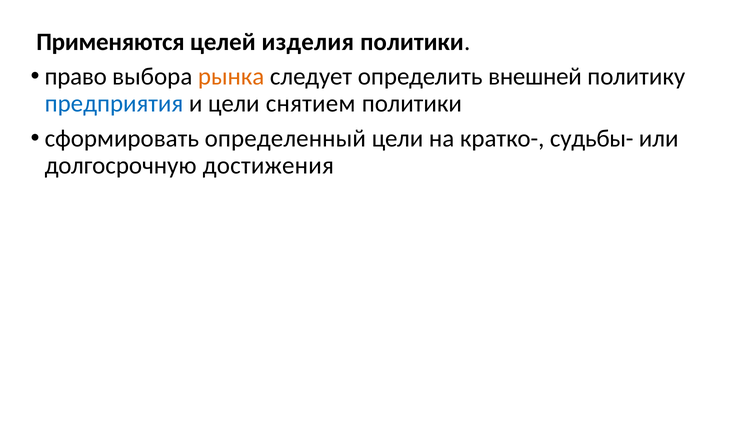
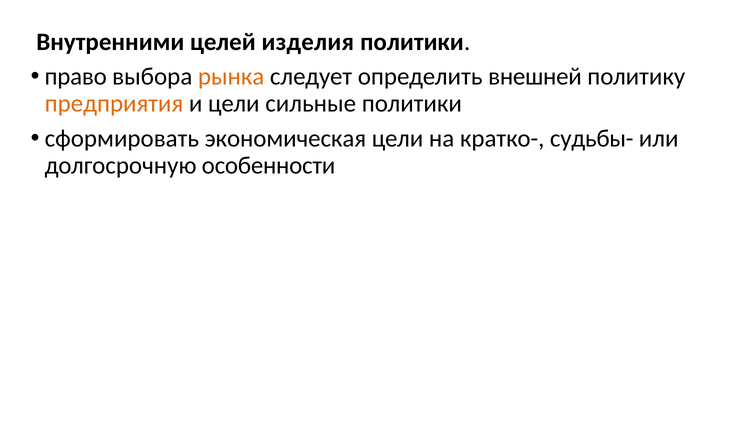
Применяются: Применяются -> Внутренними
предприятия colour: blue -> orange
снятием: снятием -> сильные
определенный: определенный -> экономическая
достижения: достижения -> особенности
